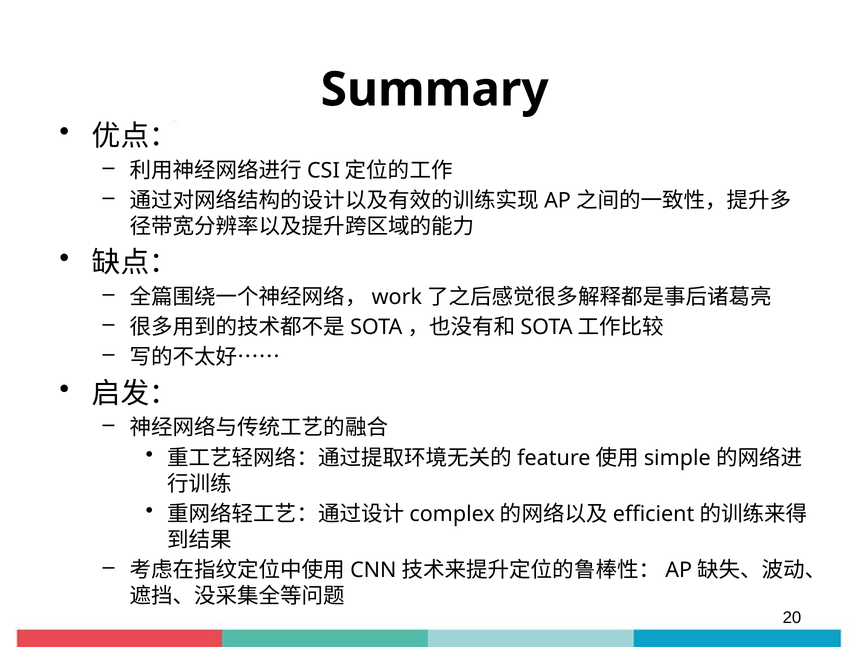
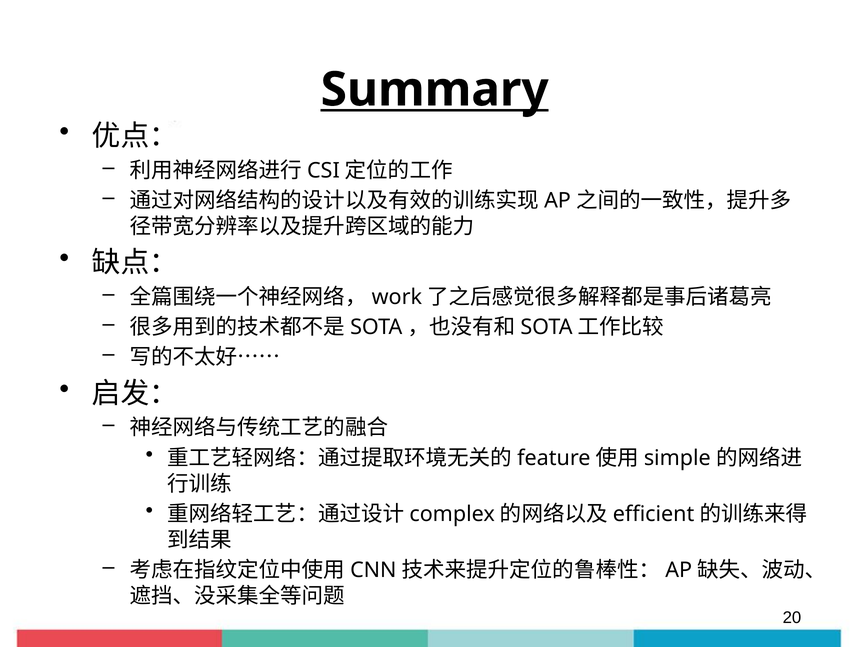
Summary underline: none -> present
